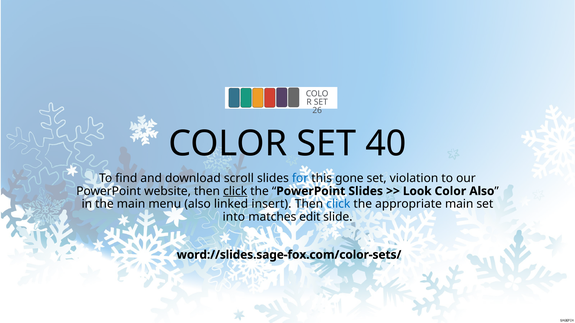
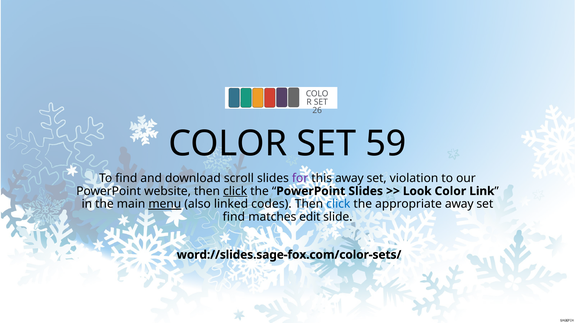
40: 40 -> 59
for colour: blue -> purple
this gone: gone -> away
Color Also: Also -> Link
menu underline: none -> present
insert: insert -> codes
appropriate main: main -> away
into at (234, 217): into -> find
